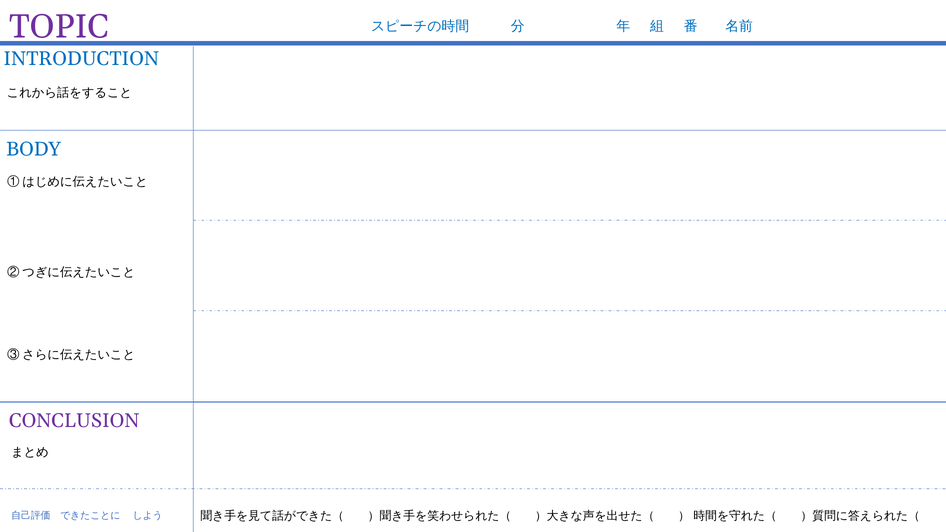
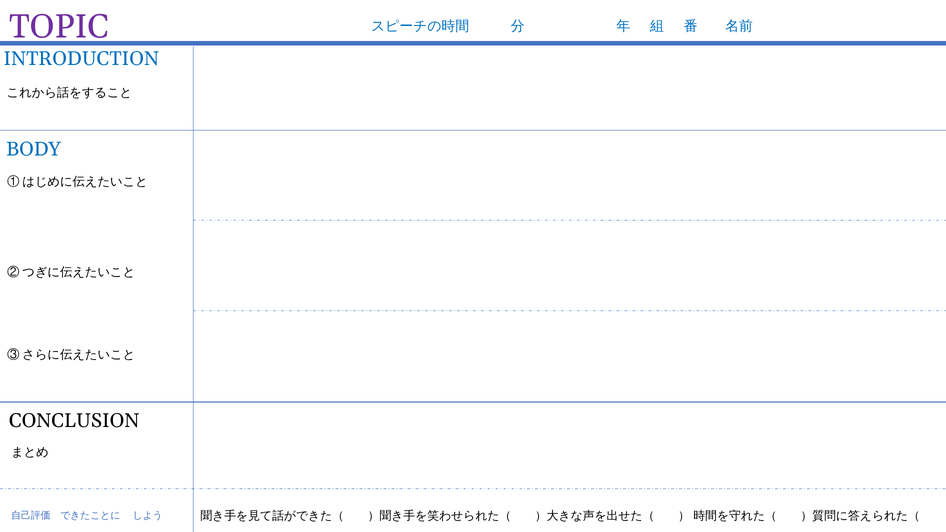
CONCLUSION colour: purple -> black
